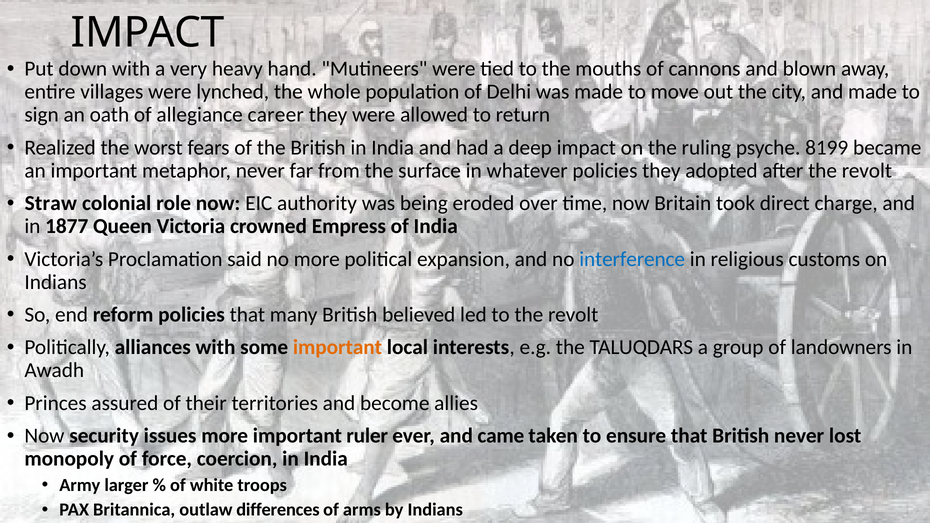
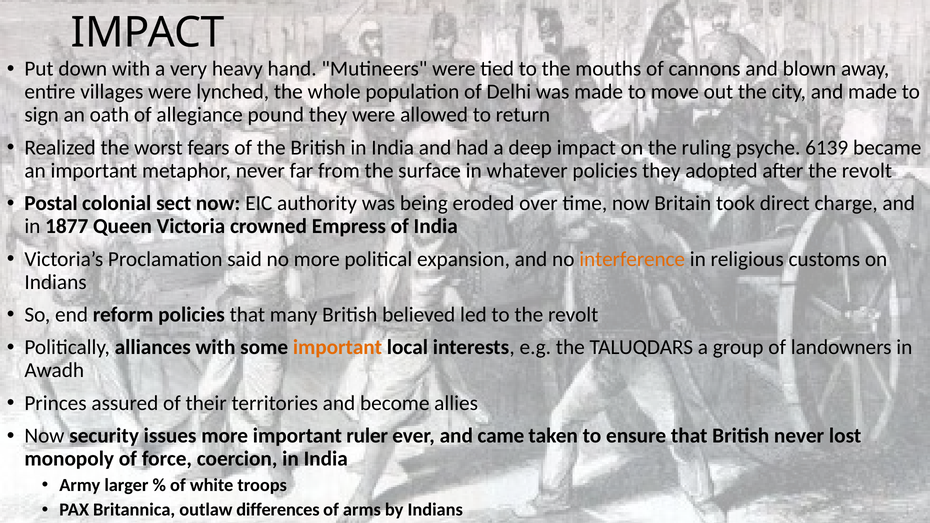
career: career -> pound
8199: 8199 -> 6139
Straw: Straw -> Postal
role: role -> sect
interference colour: blue -> orange
